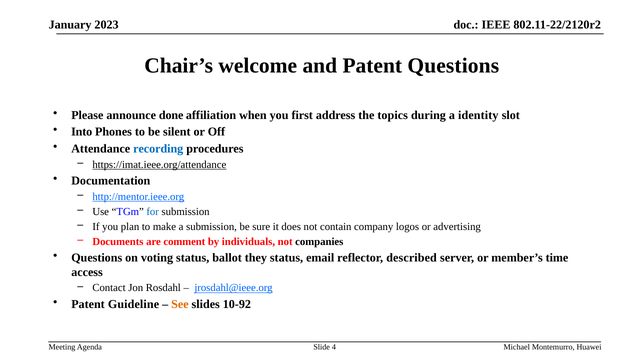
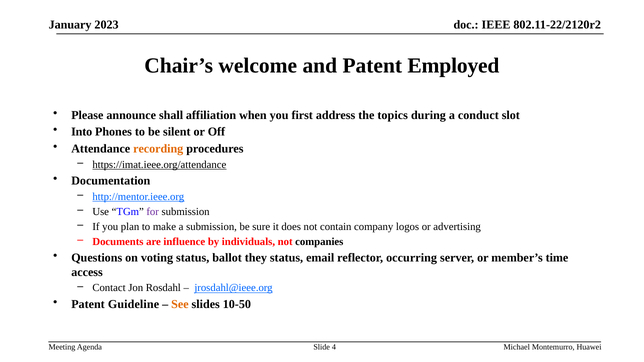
Patent Questions: Questions -> Employed
done: done -> shall
identity: identity -> conduct
recording colour: blue -> orange
for colour: blue -> purple
comment: comment -> influence
described: described -> occurring
10-92: 10-92 -> 10-50
